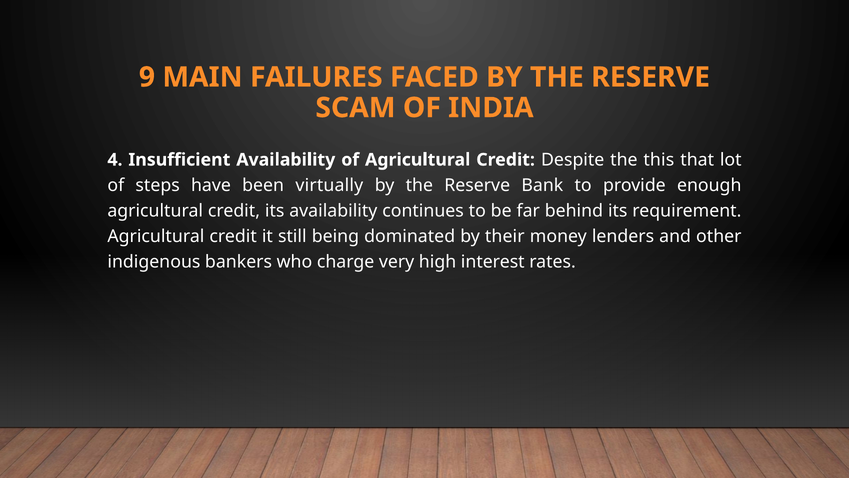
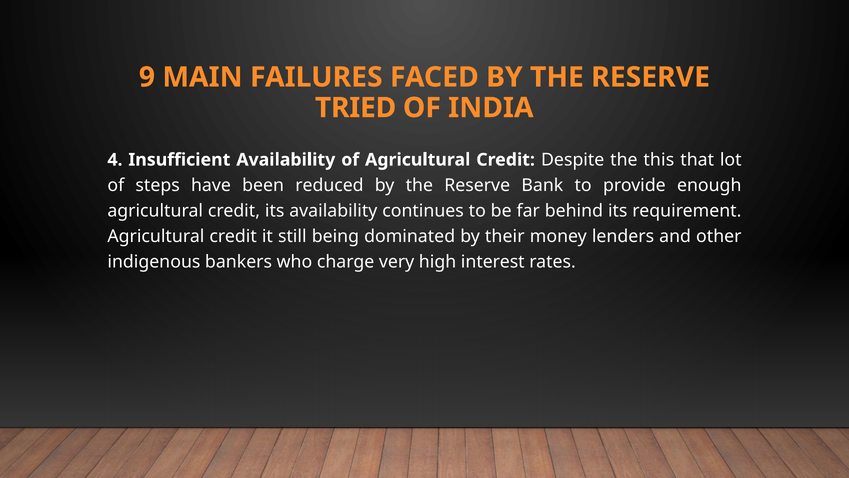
SCAM: SCAM -> TRIED
virtually: virtually -> reduced
